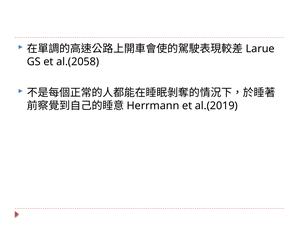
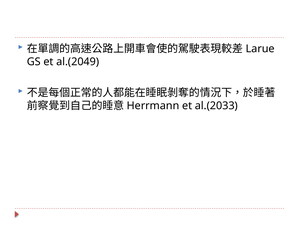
al.(2058: al.(2058 -> al.(2049
al.(2019: al.(2019 -> al.(2033
